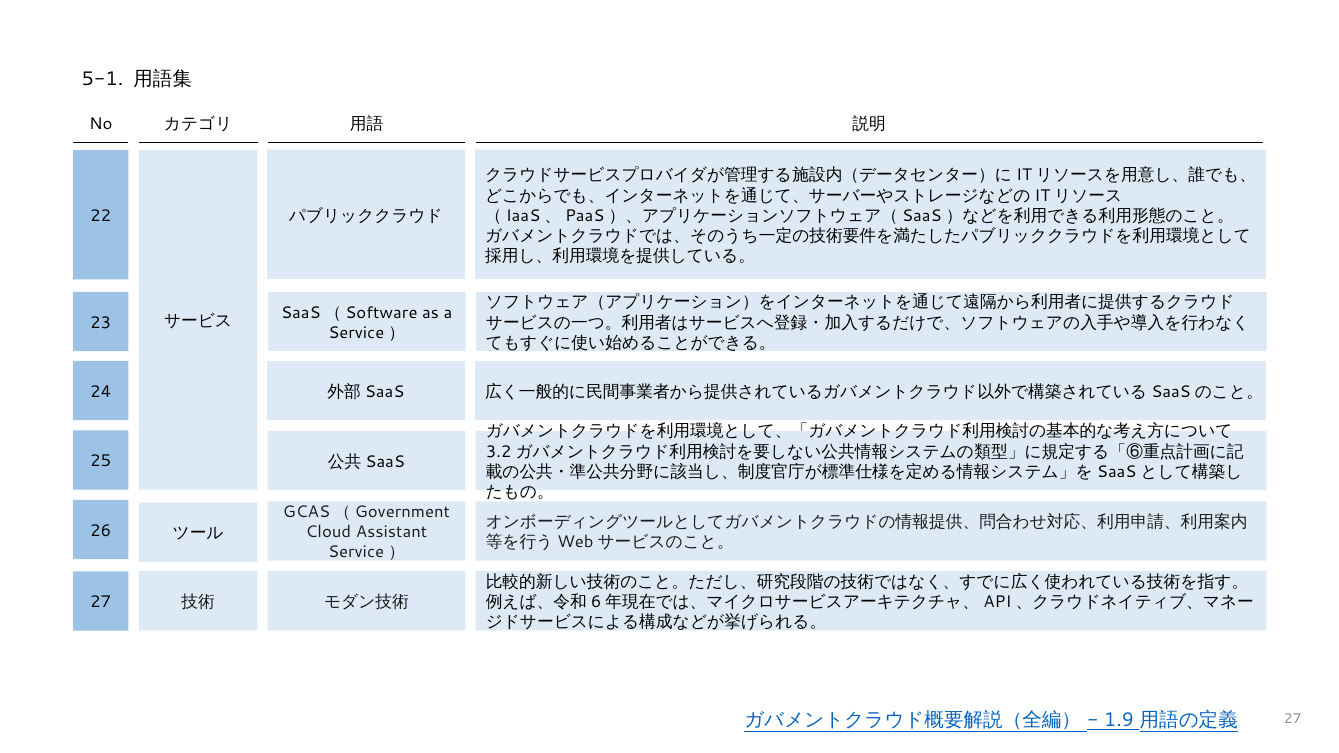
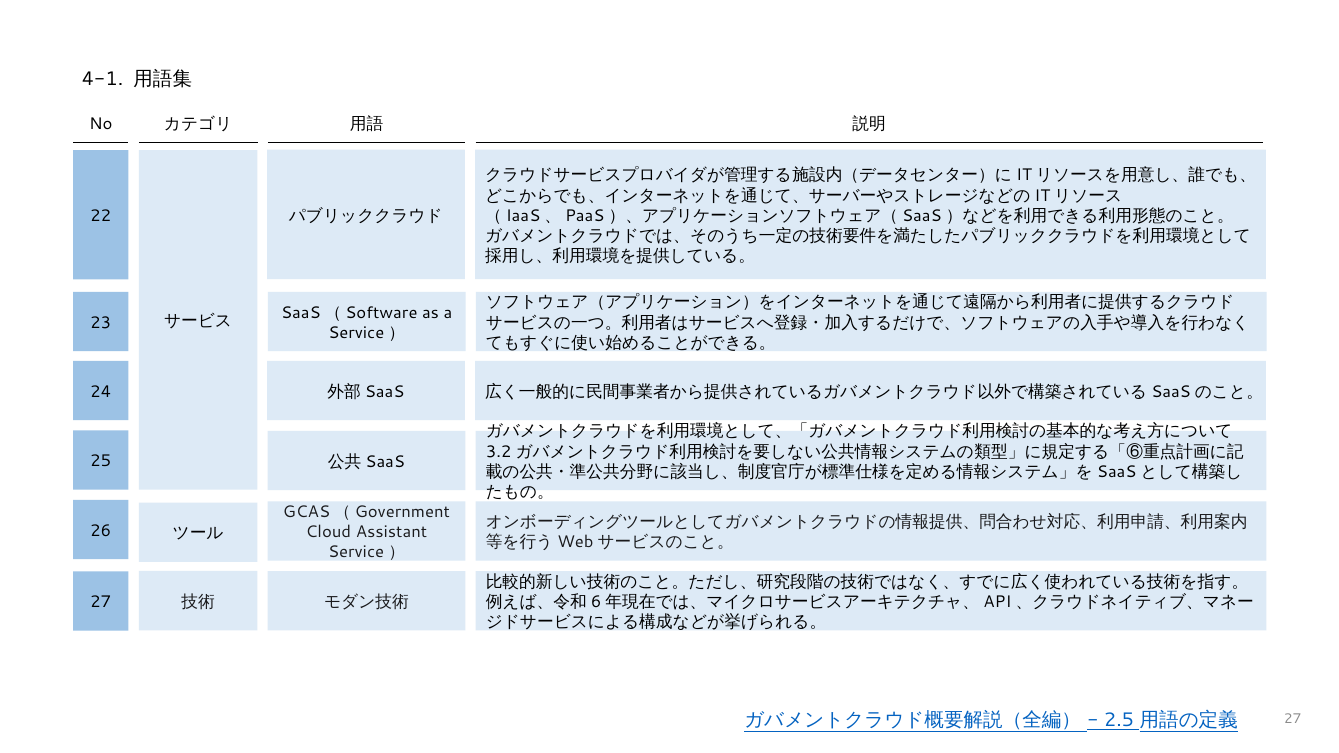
5-1: 5-1 -> 4-1
1.9: 1.9 -> 2.5
